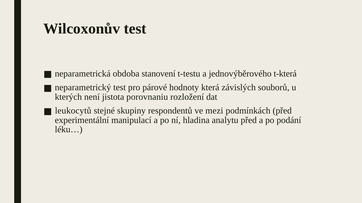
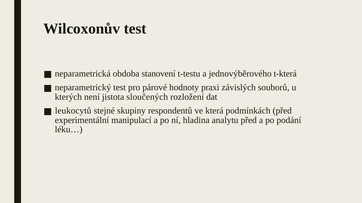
která: která -> praxi
porovnaniu: porovnaniu -> sloučených
mezi: mezi -> která
